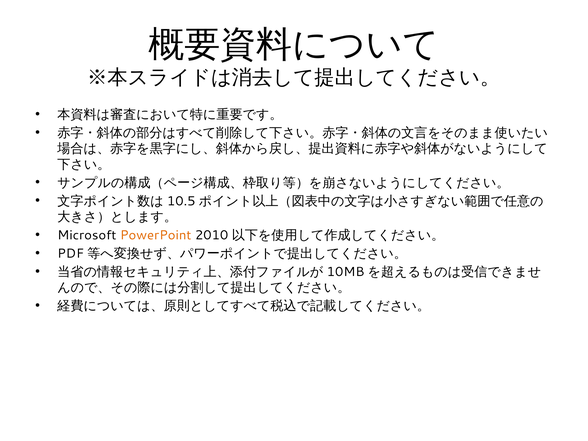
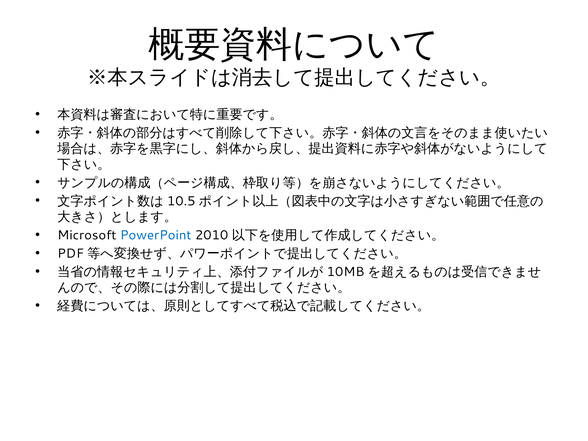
PowerPoint colour: orange -> blue
